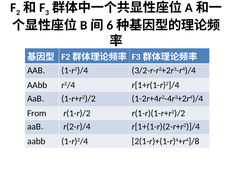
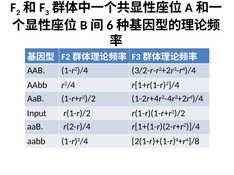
From: From -> Input
